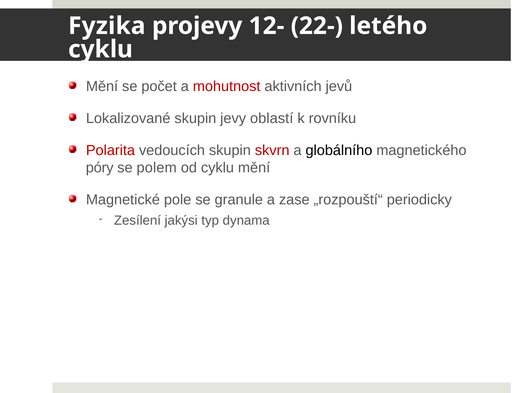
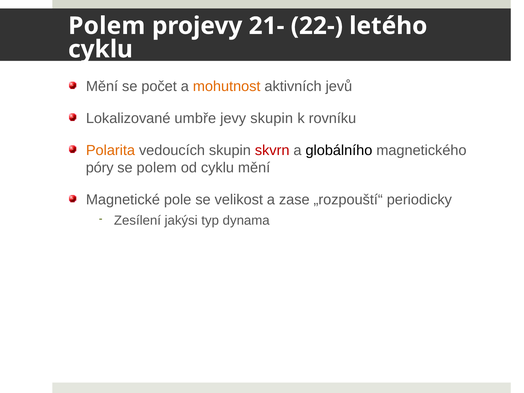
Fyzika at (107, 26): Fyzika -> Polem
12-: 12- -> 21-
mohutnost colour: red -> orange
Lokalizované skupin: skupin -> umbře
jevy oblastí: oblastí -> skupin
Polarita colour: red -> orange
granule: granule -> velikost
